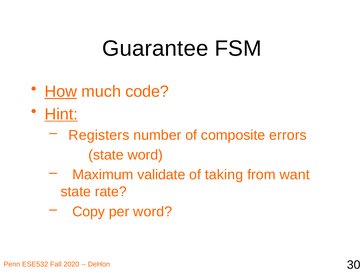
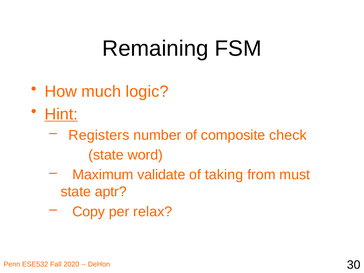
Guarantee: Guarantee -> Remaining
How underline: present -> none
code: code -> logic
errors: errors -> check
want: want -> must
rate: rate -> aptr
per word: word -> relax
